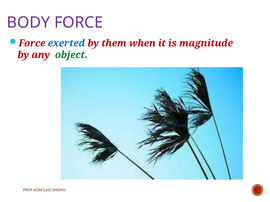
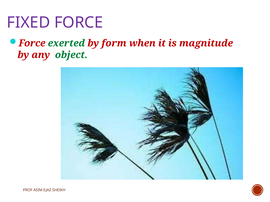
BODY: BODY -> FIXED
exerted colour: blue -> green
them: them -> form
